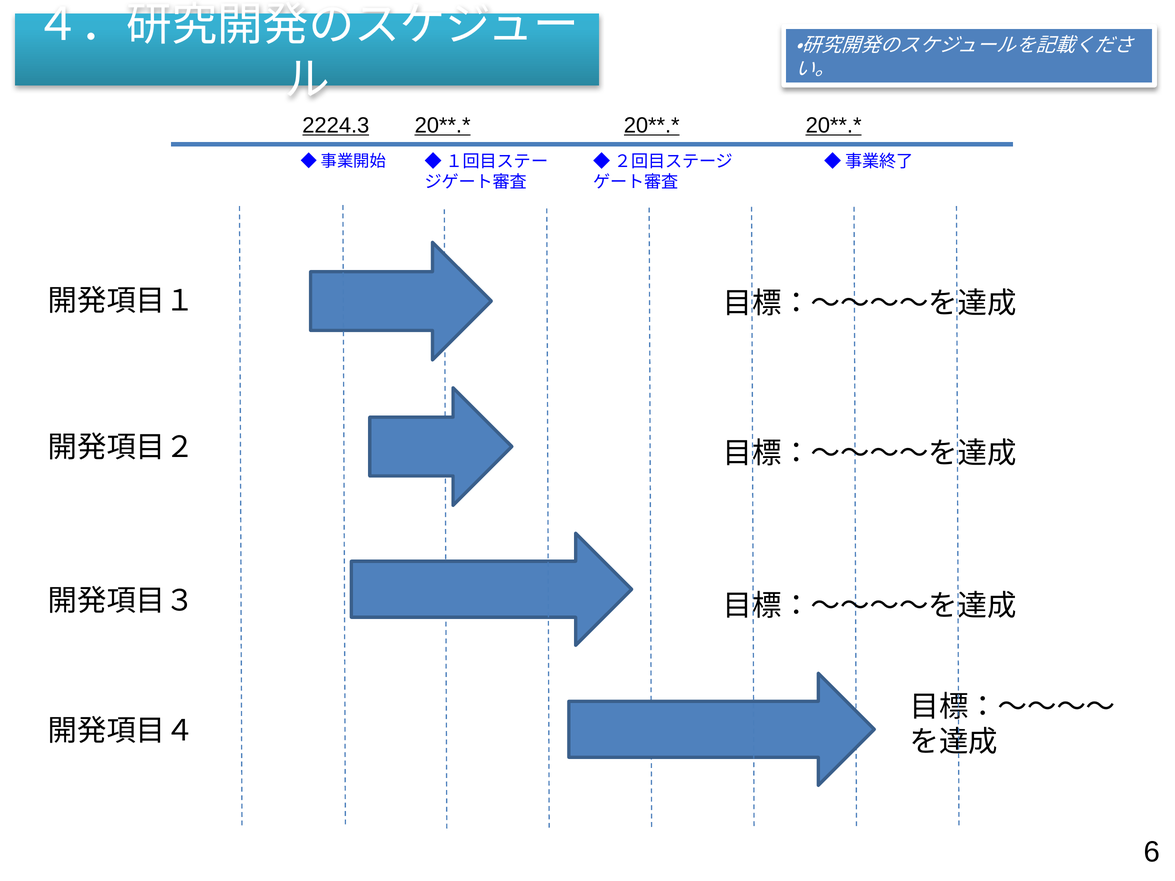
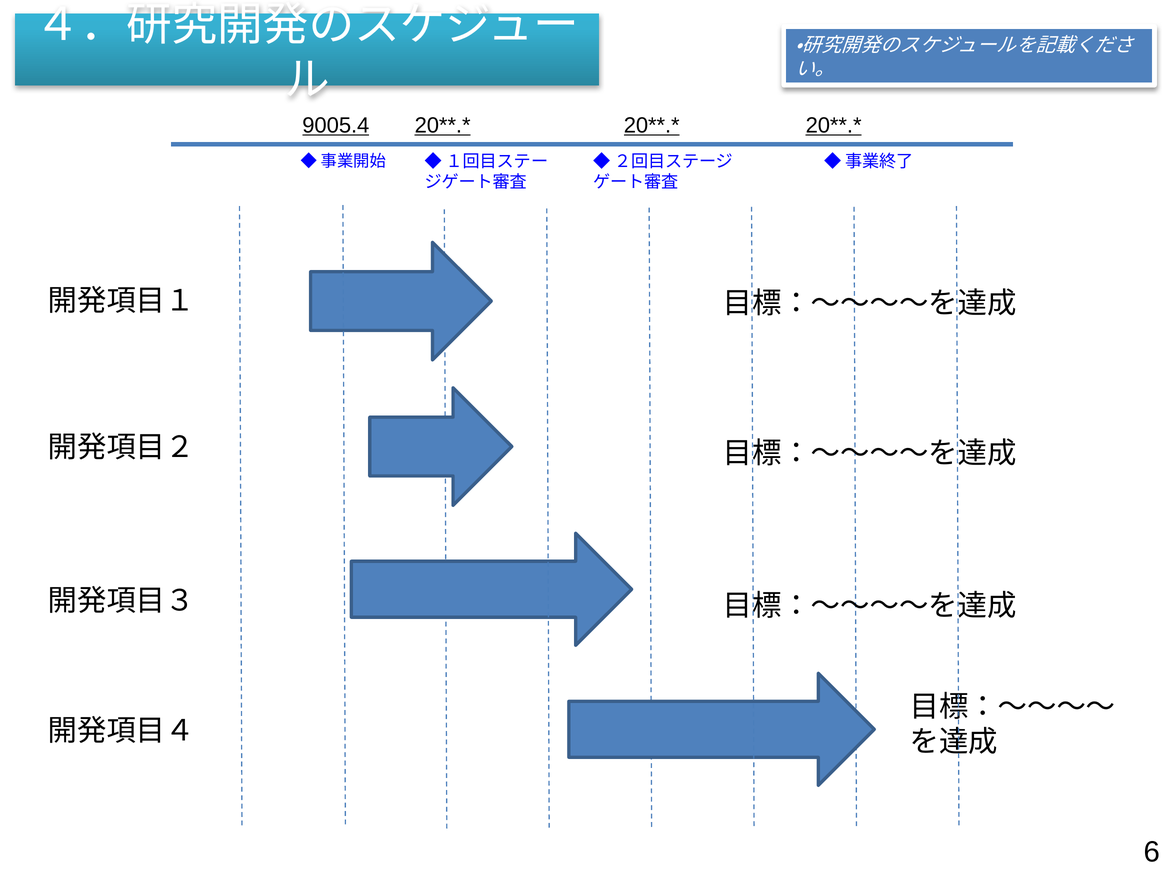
2224.3: 2224.3 -> 9005.4
